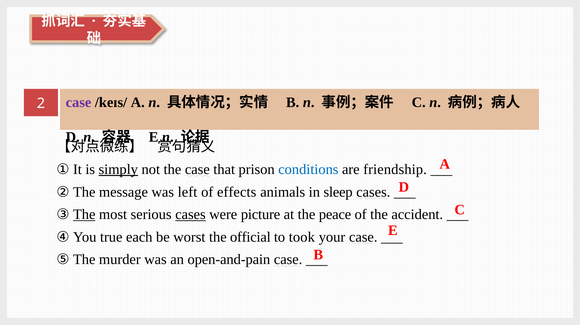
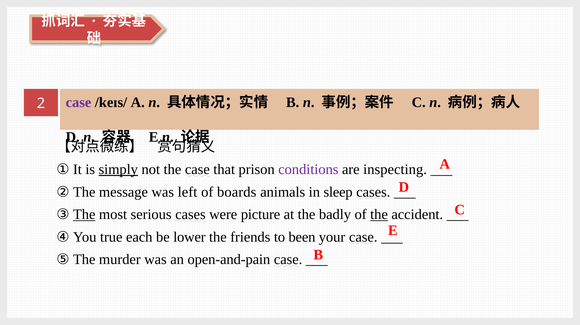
conditions colour: blue -> purple
friendship: friendship -> inspecting
effects: effects -> boards
cases at (190, 214) underline: present -> none
peace: peace -> badly
the at (379, 214) underline: none -> present
worst: worst -> lower
official: official -> friends
took: took -> been
